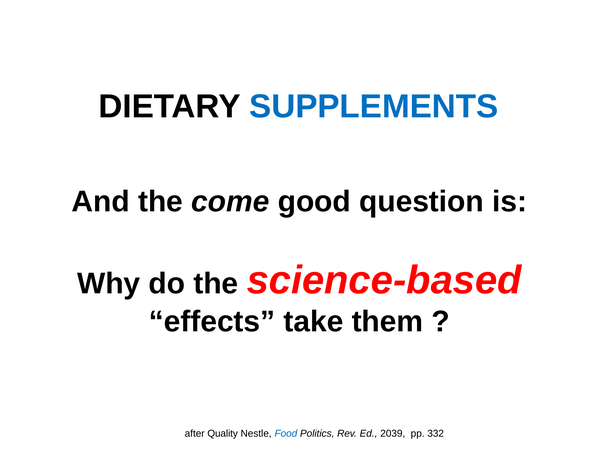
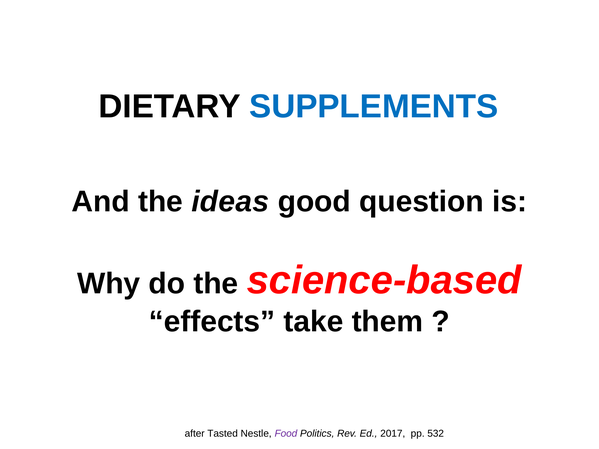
come: come -> ideas
Quality: Quality -> Tasted
Food colour: blue -> purple
2039: 2039 -> 2017
332: 332 -> 532
